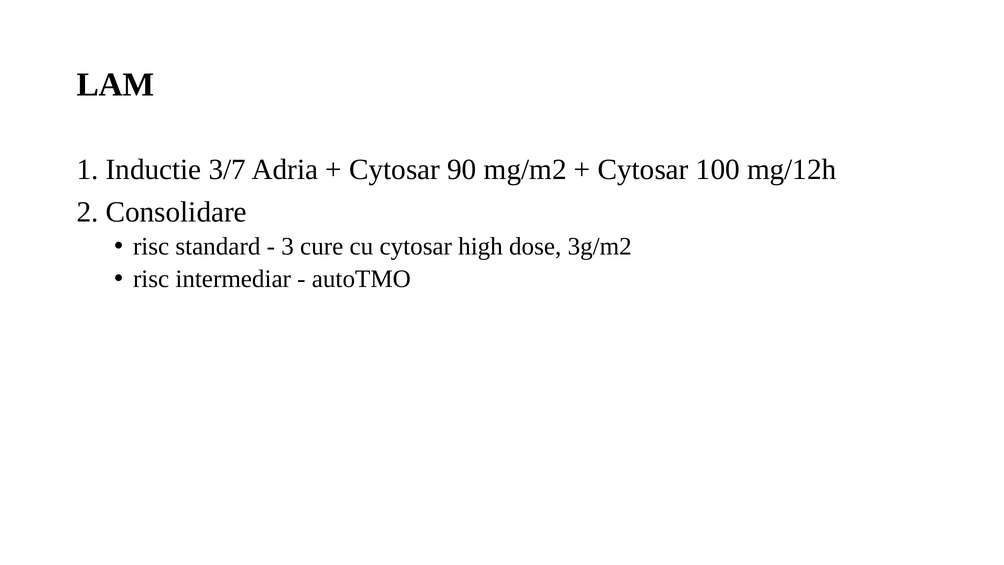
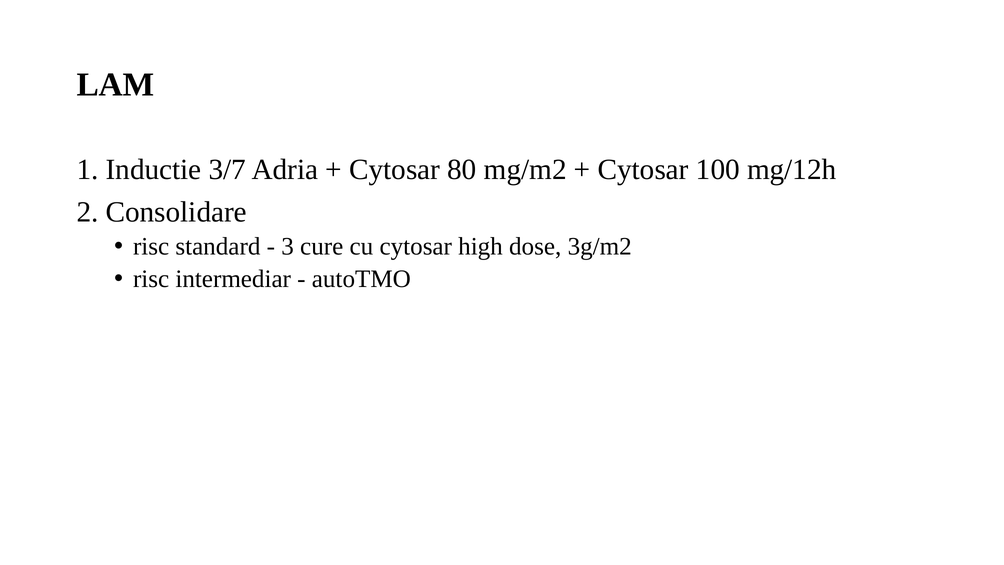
90: 90 -> 80
